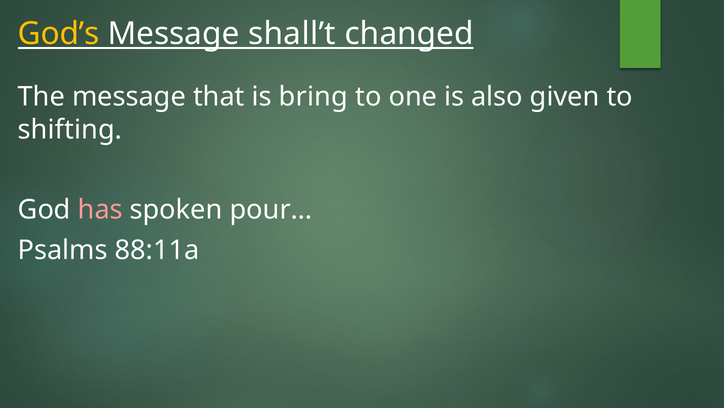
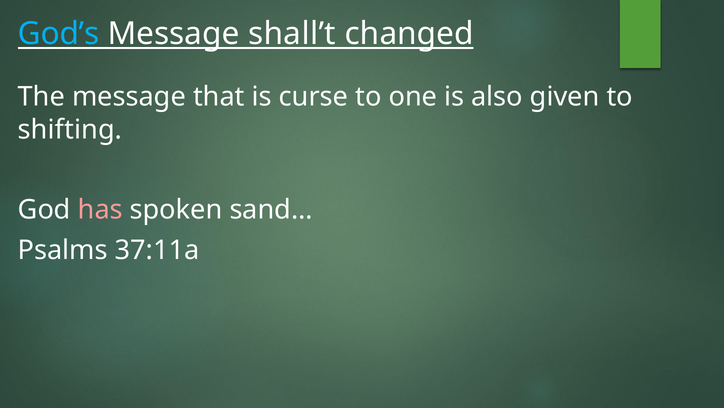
God’s colour: yellow -> light blue
bring: bring -> curse
pour…: pour… -> sand…
88:11a: 88:11a -> 37:11a
